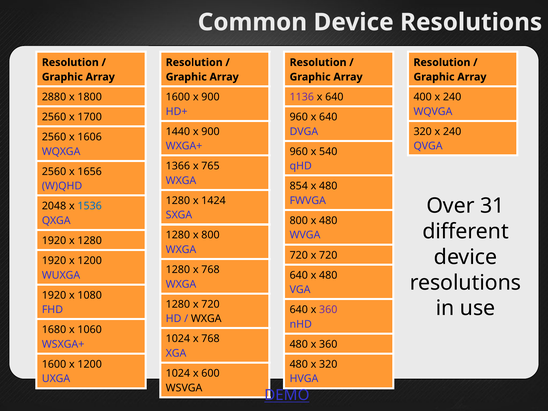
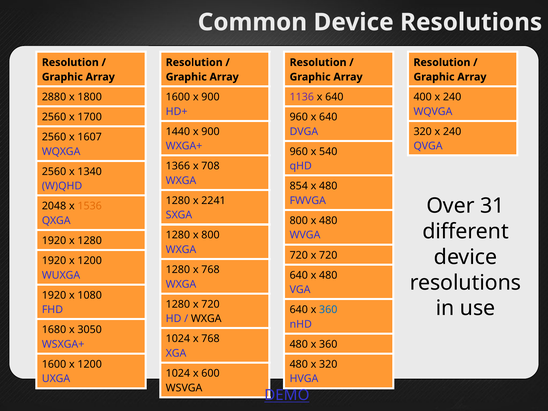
1606: 1606 -> 1607
765: 765 -> 708
1656: 1656 -> 1340
1424: 1424 -> 2241
1536 colour: blue -> orange
360 at (328, 310) colour: purple -> blue
1060: 1060 -> 3050
